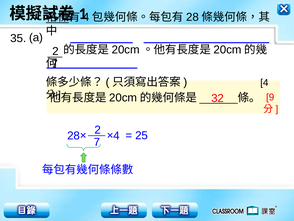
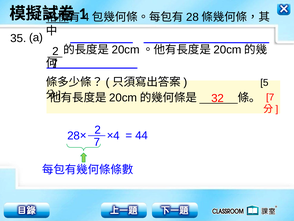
4 at (264, 82): 4 -> 5
9 at (270, 97): 9 -> 7
25: 25 -> 44
